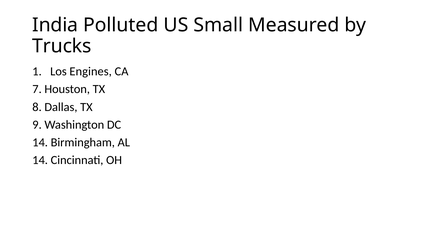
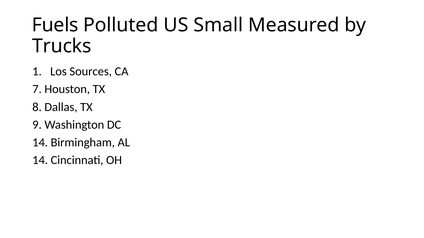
India: India -> Fuels
Engines: Engines -> Sources
